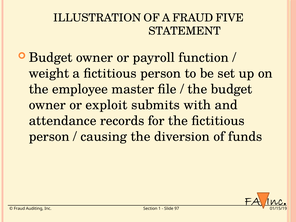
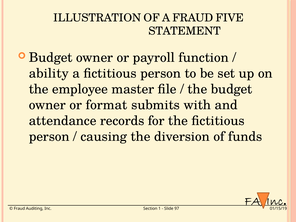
weight: weight -> ability
exploit: exploit -> format
